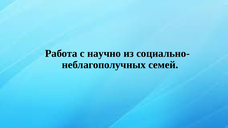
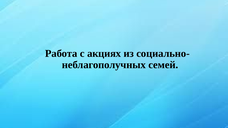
научно: научно -> акциях
